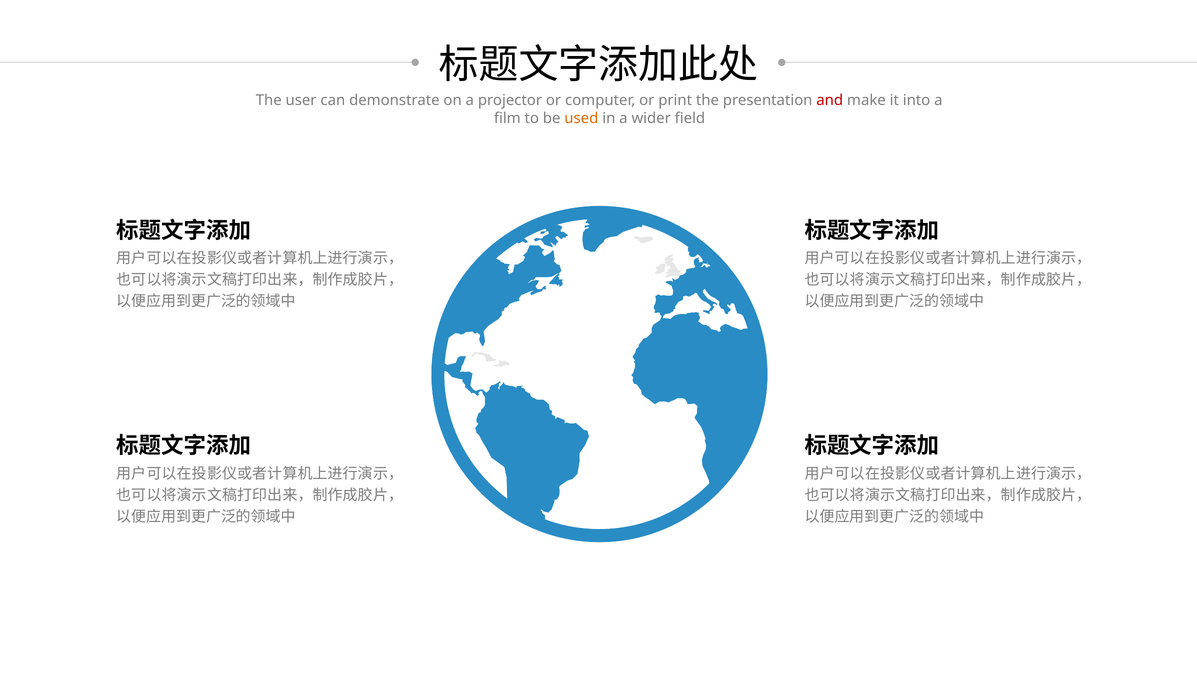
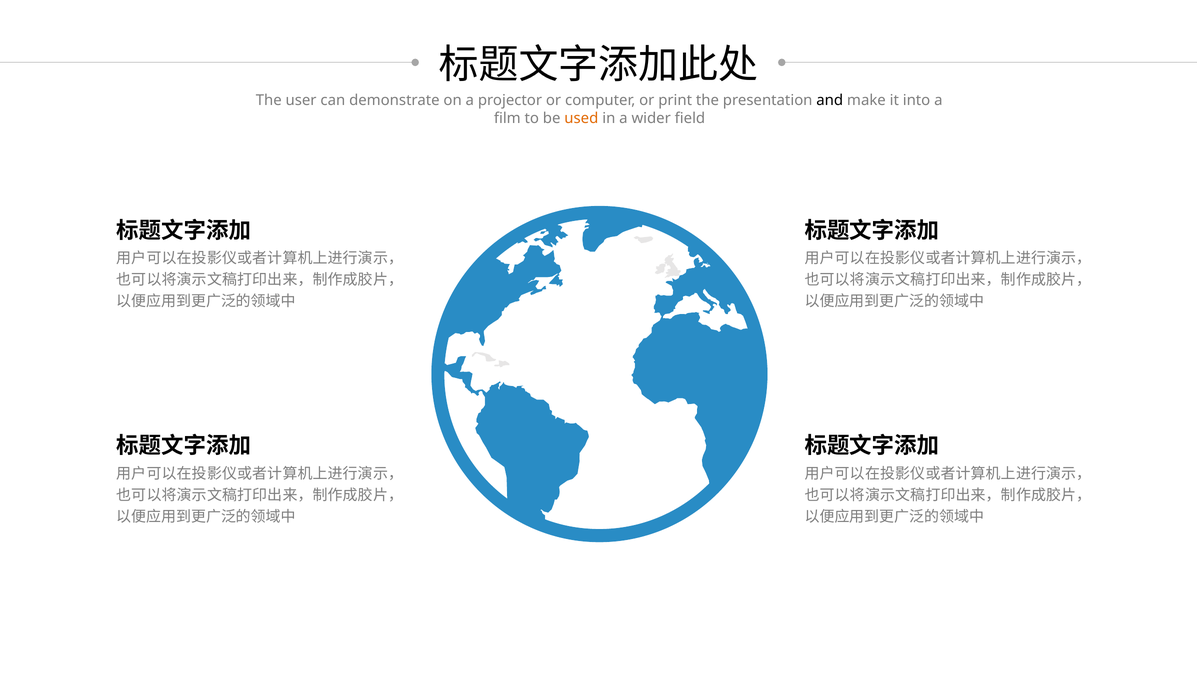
and colour: red -> black
